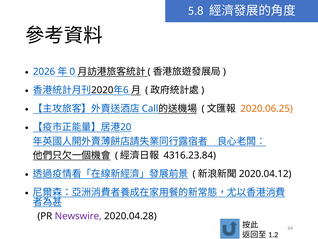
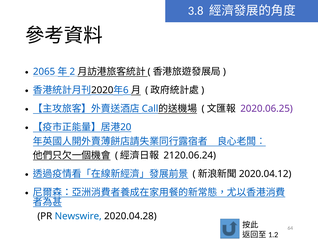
5.8: 5.8 -> 3.8
2026: 2026 -> 2065
0: 0 -> 2
2020.06.25 colour: orange -> purple
4316.23.84: 4316.23.84 -> 2120.06.24
Newswire colour: purple -> blue
